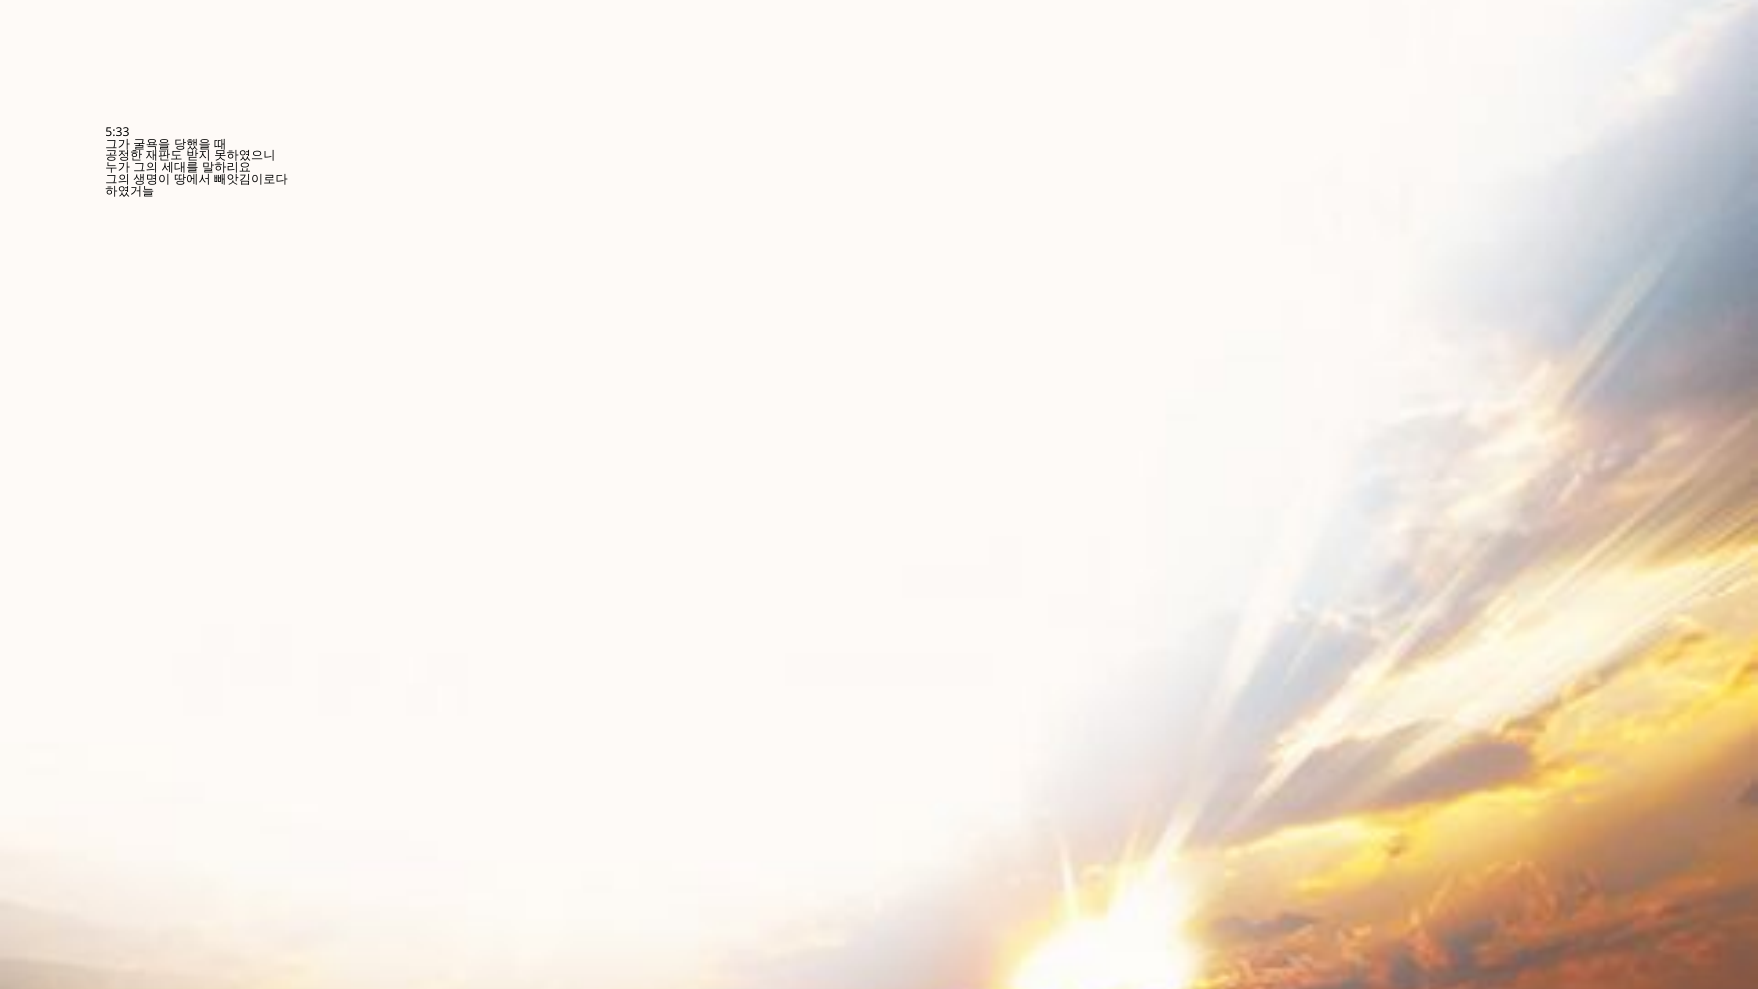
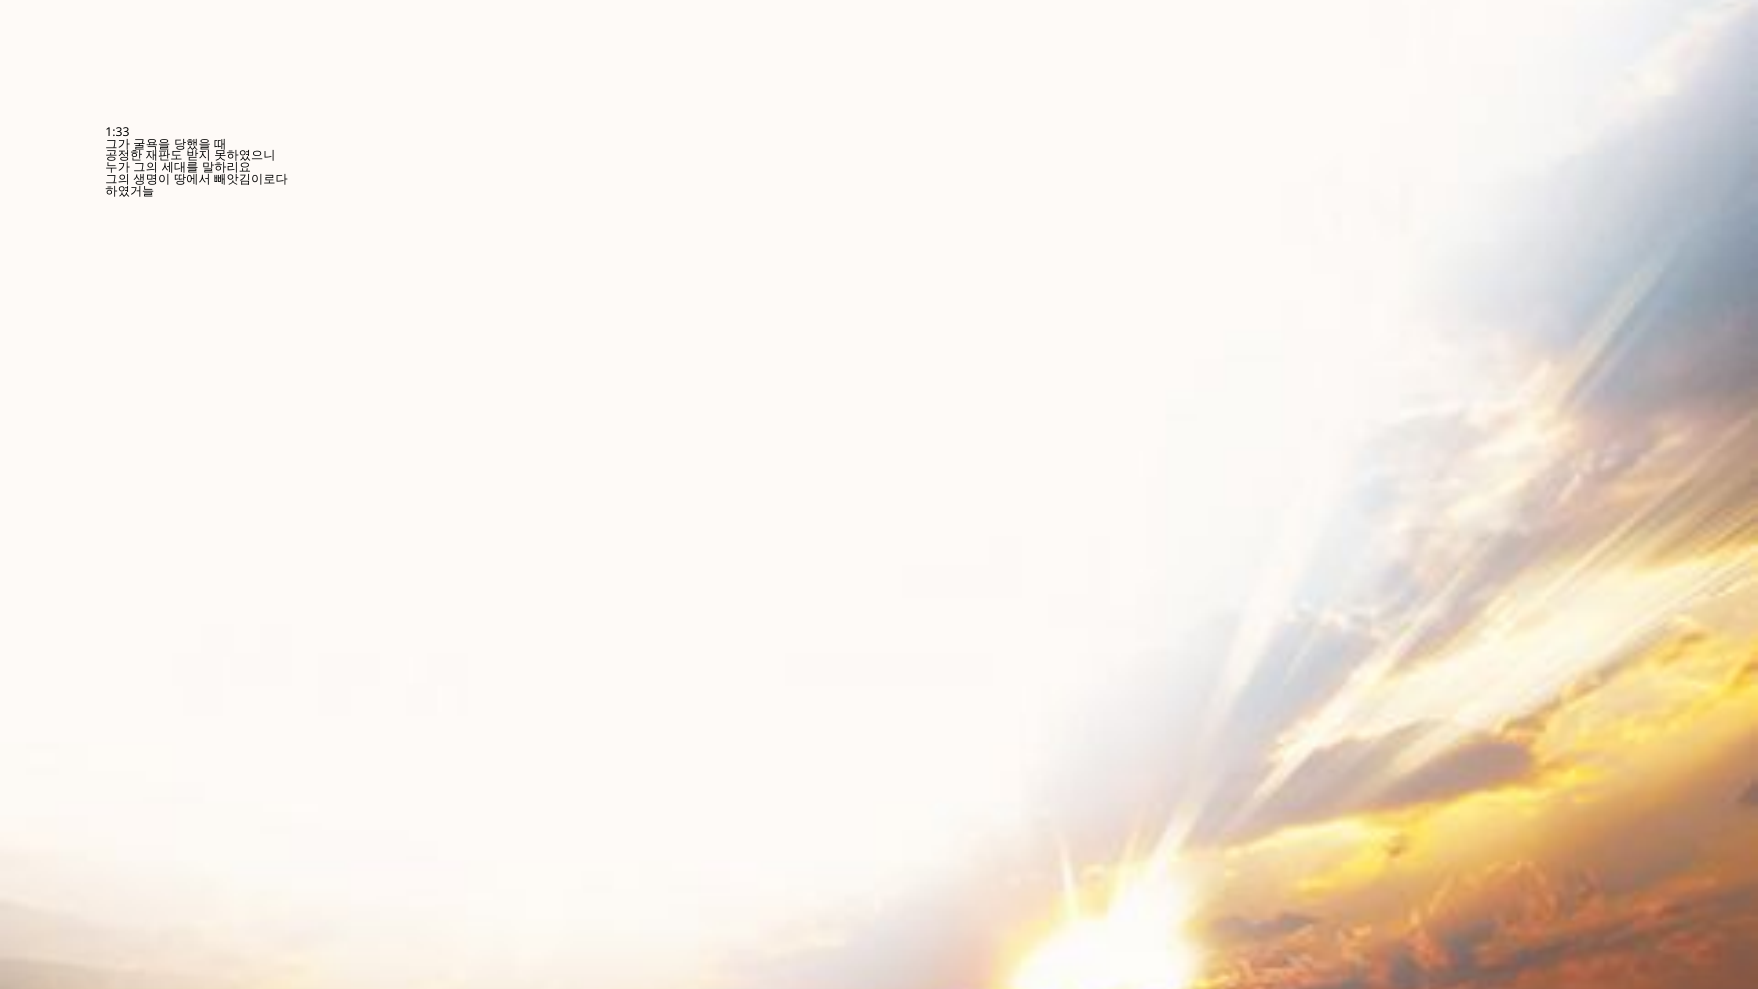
5:33: 5:33 -> 1:33
